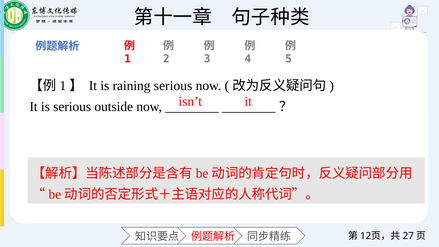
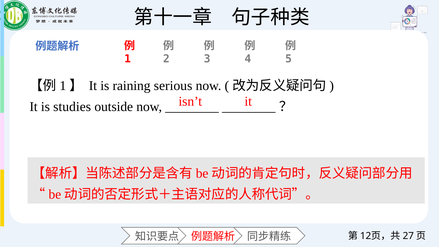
is serious: serious -> studies
